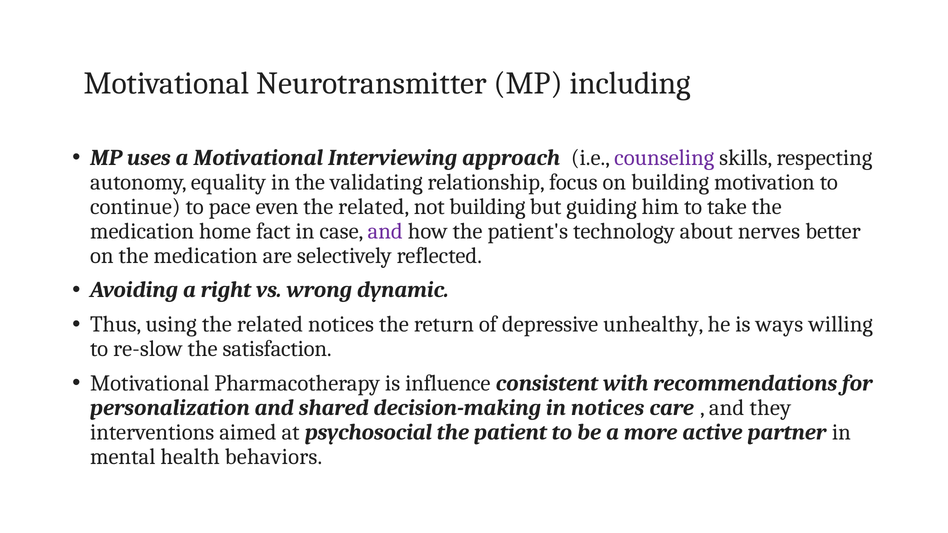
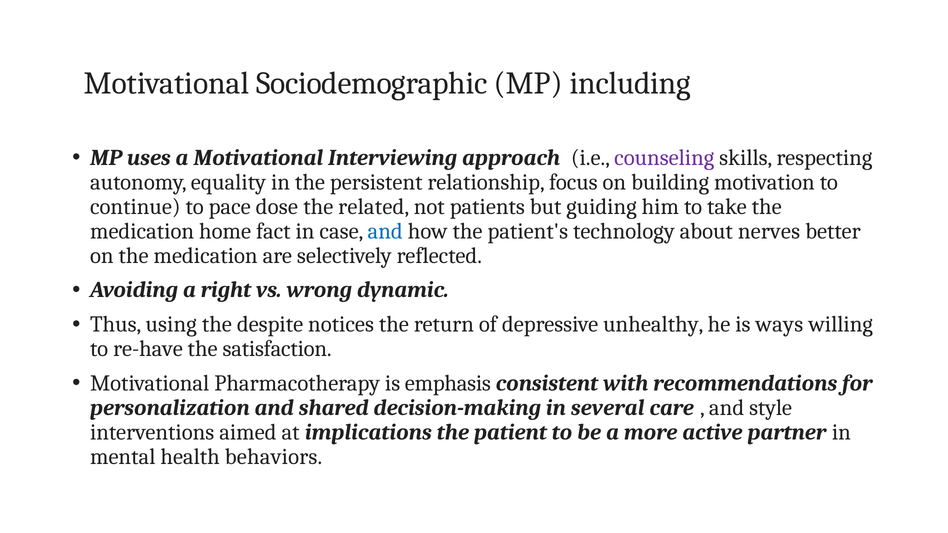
Neurotransmitter: Neurotransmitter -> Sociodemographic
validating: validating -> persistent
even: even -> dose
not building: building -> patients
and at (385, 231) colour: purple -> blue
related at (270, 325): related -> despite
re-slow: re-slow -> re-have
influence: influence -> emphasis
in notices: notices -> several
they: they -> style
psychosocial: psychosocial -> implications
